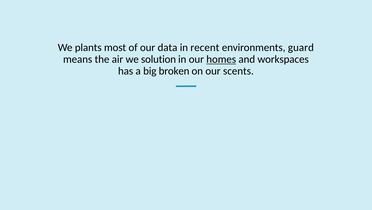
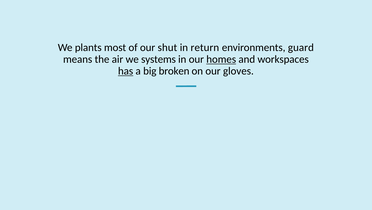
data: data -> shut
recent: recent -> return
solution: solution -> systems
has underline: none -> present
scents: scents -> gloves
